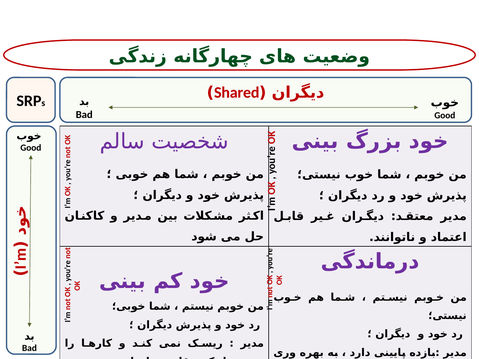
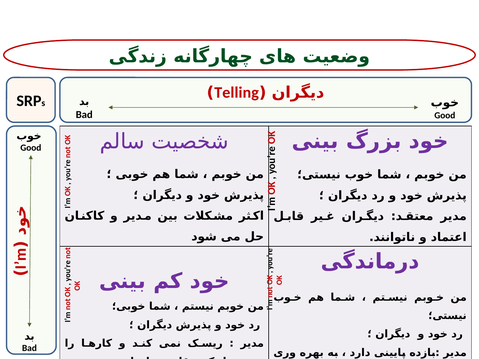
Shared: Shared -> Telling
